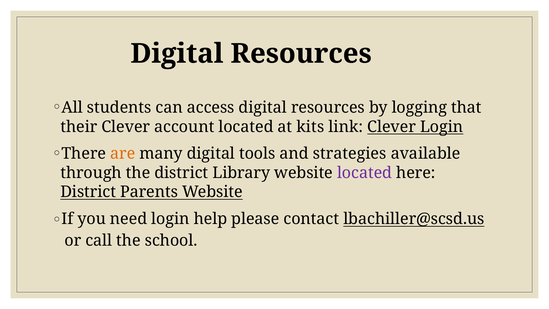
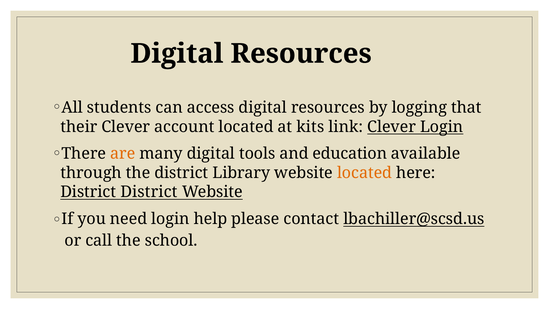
strategies: strategies -> education
located at (365, 173) colour: purple -> orange
District Parents: Parents -> District
